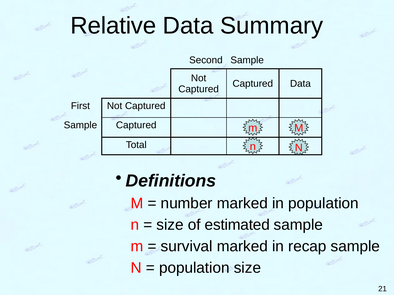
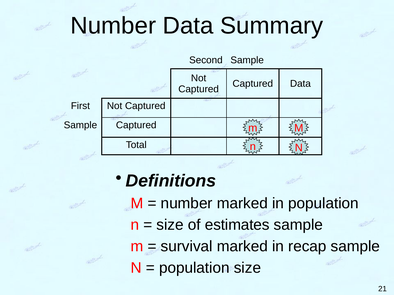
Relative at (113, 26): Relative -> Number
estimated: estimated -> estimates
